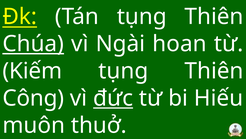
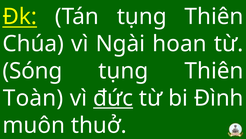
Chúa underline: present -> none
Kiếm: Kiếm -> Sóng
Công: Công -> Toàn
Hiếu: Hiếu -> Đình
